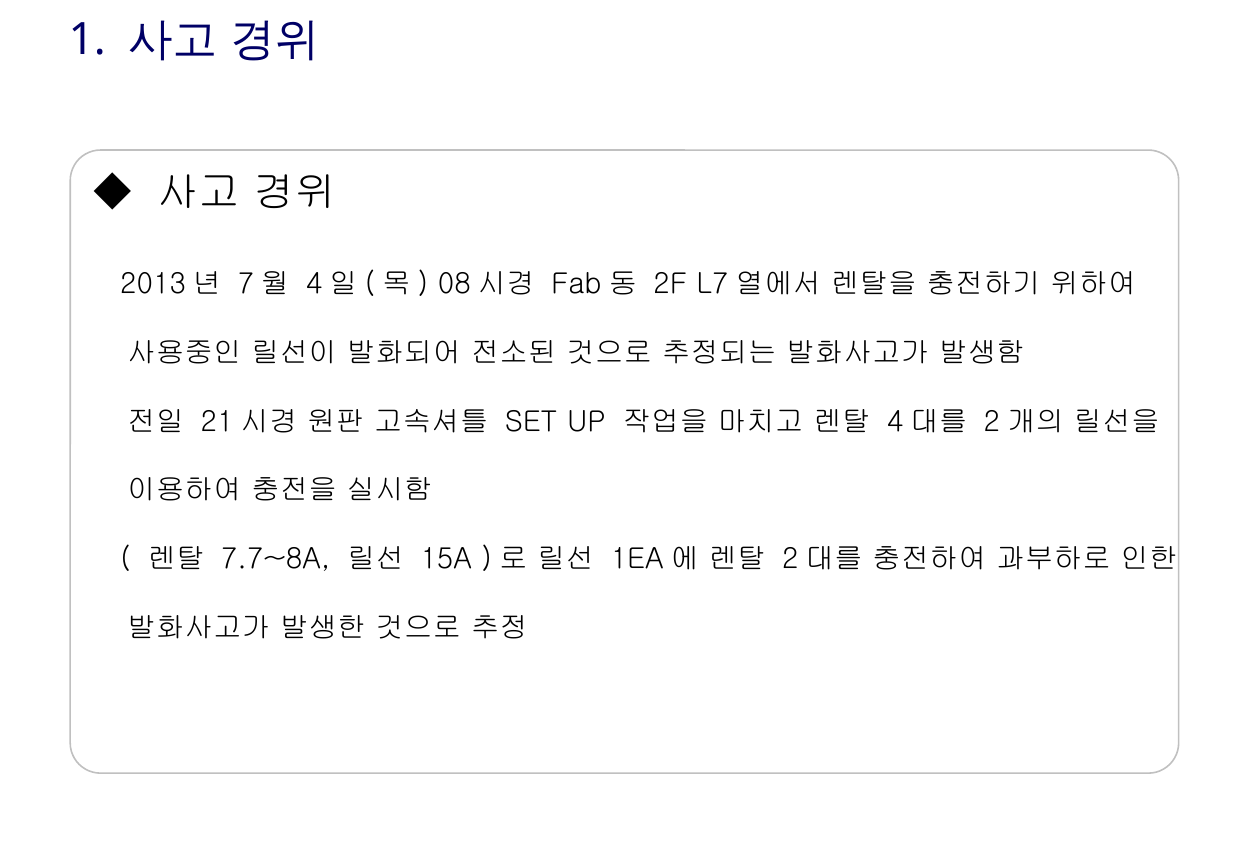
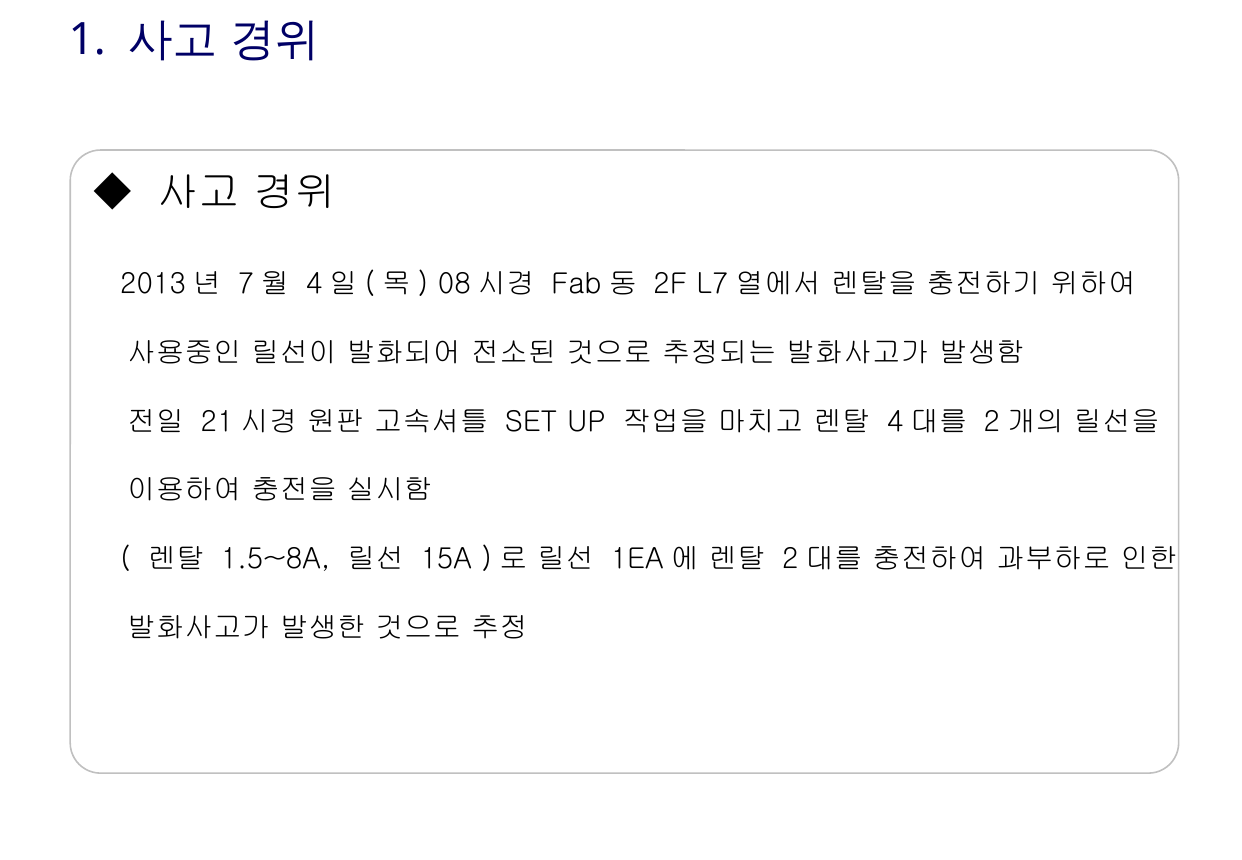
7.7~8A: 7.7~8A -> 1.5~8A
